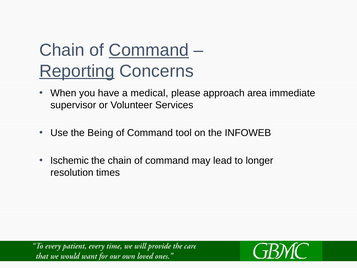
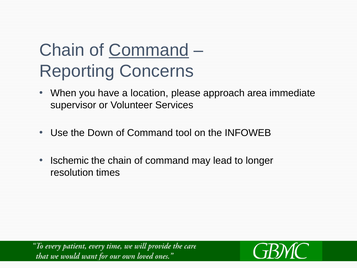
Reporting underline: present -> none
medical: medical -> location
Being: Being -> Down
